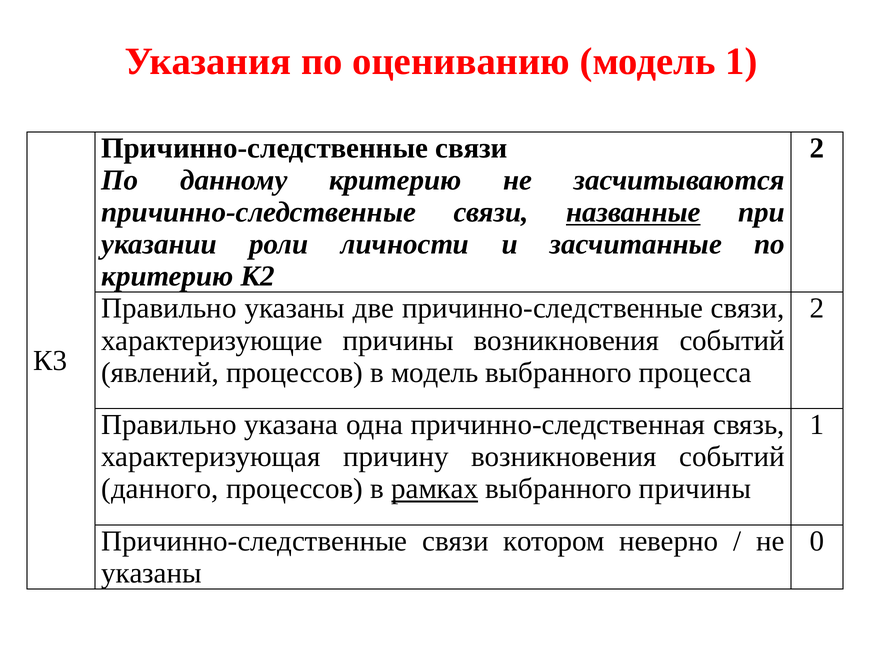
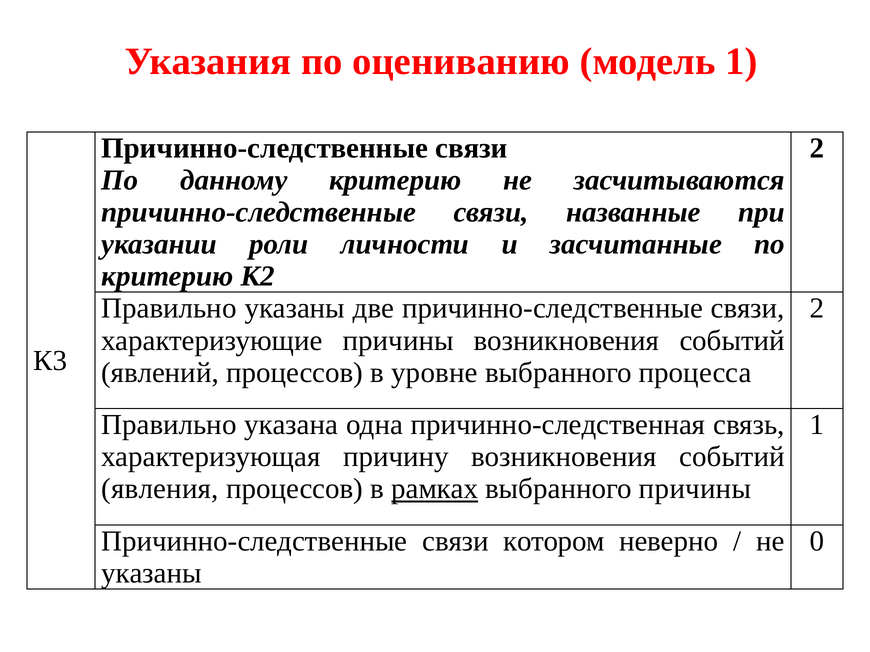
названные underline: present -> none
в модель: модель -> уровне
данного: данного -> явления
